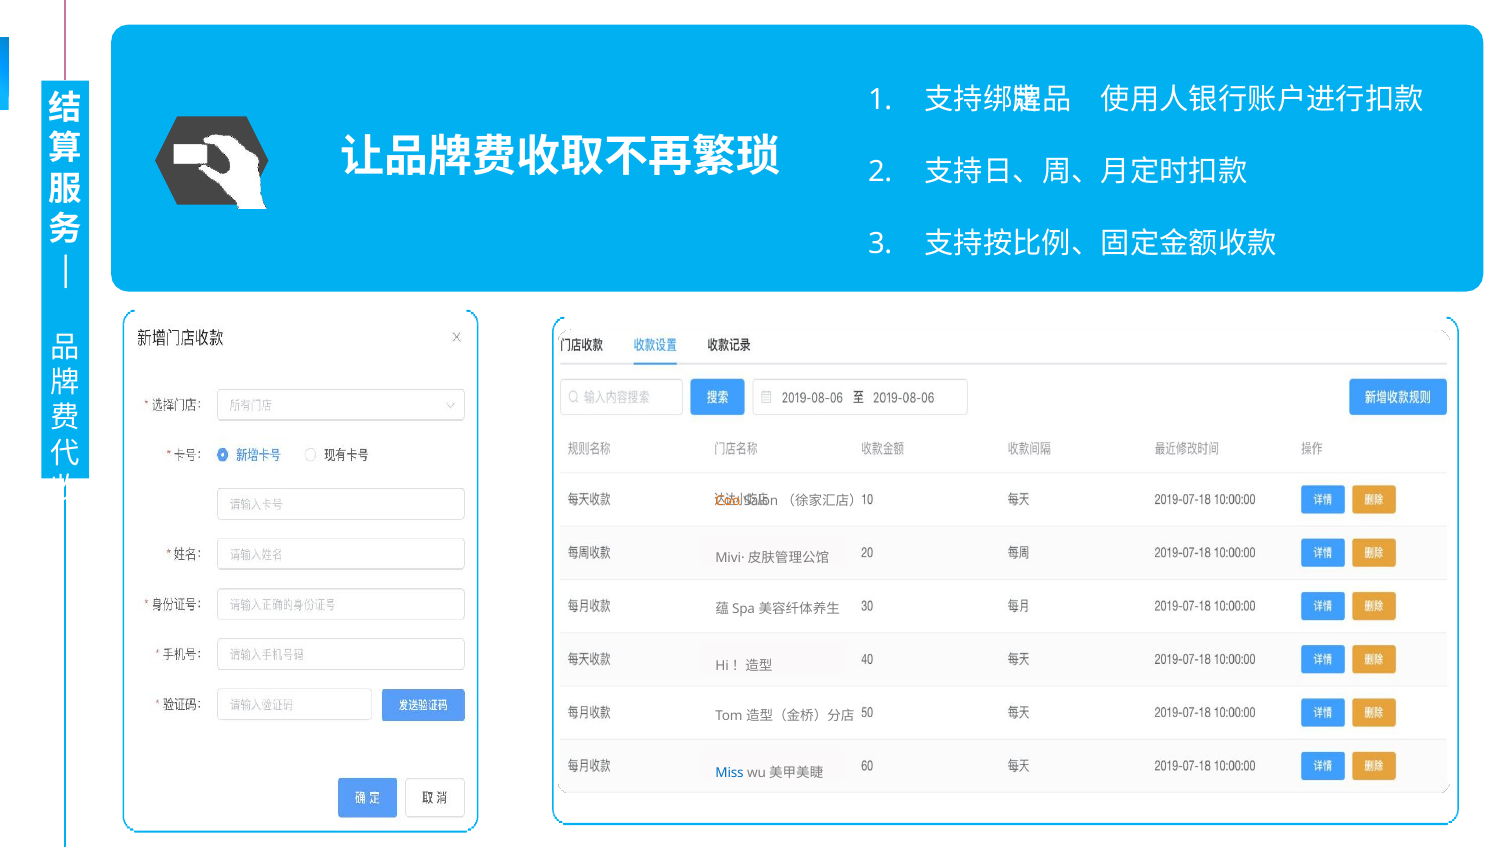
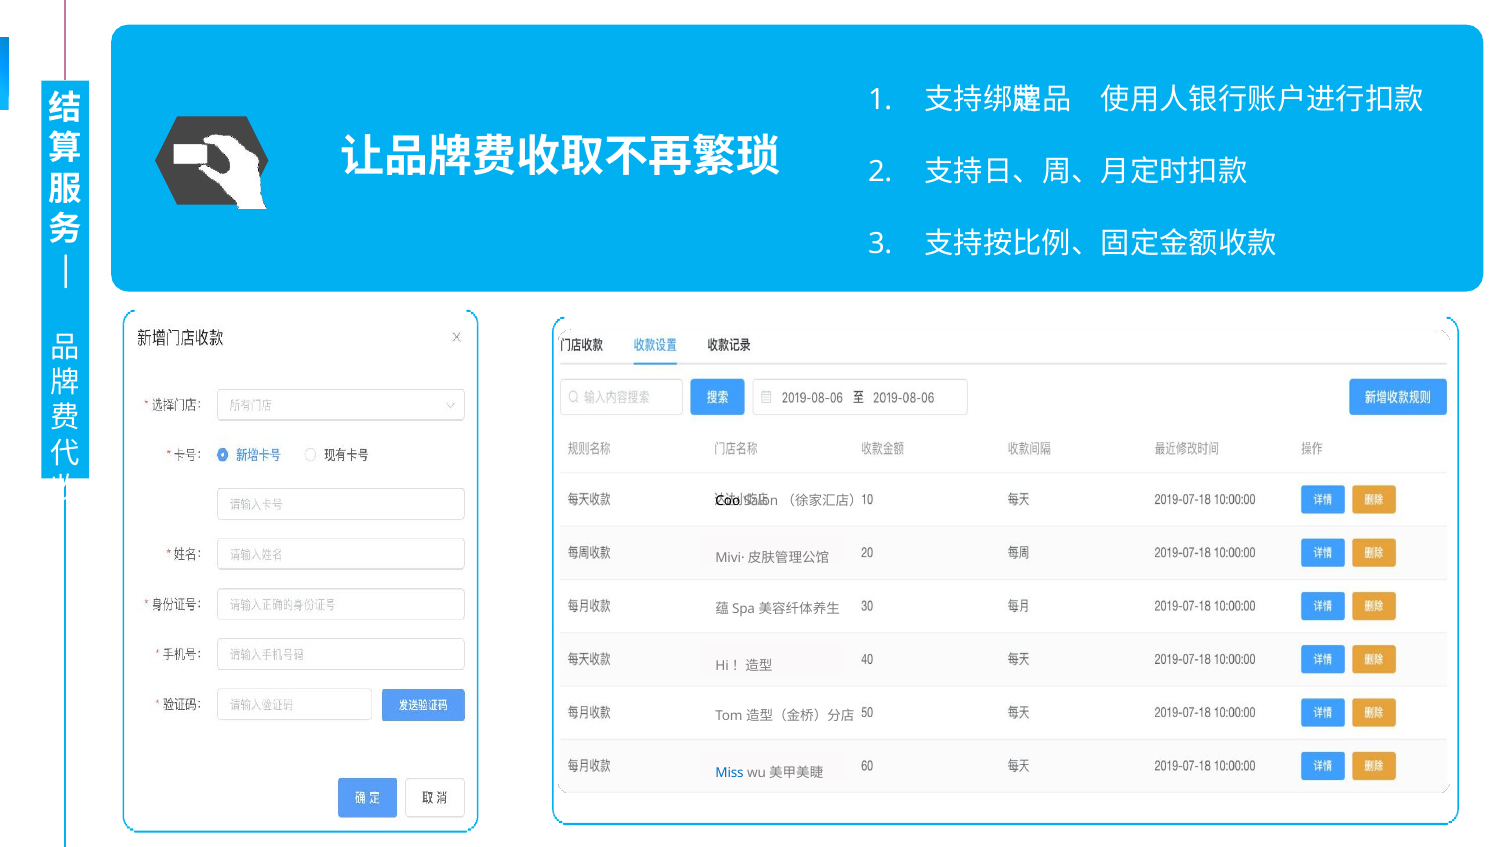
Coo colour: orange -> black
